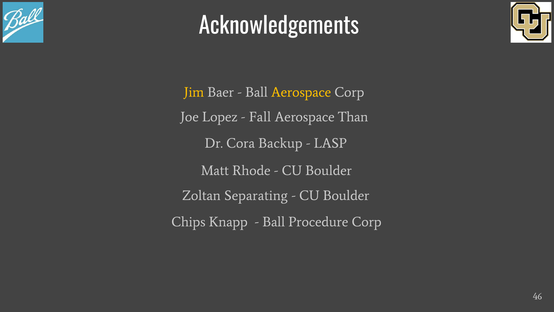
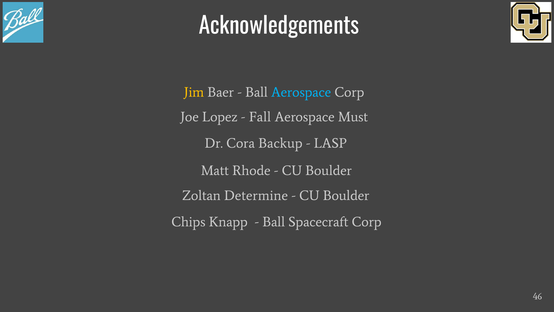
Aerospace at (301, 92) colour: yellow -> light blue
Than: Than -> Must
Separating: Separating -> Determine
Procedure: Procedure -> Spacecraft
